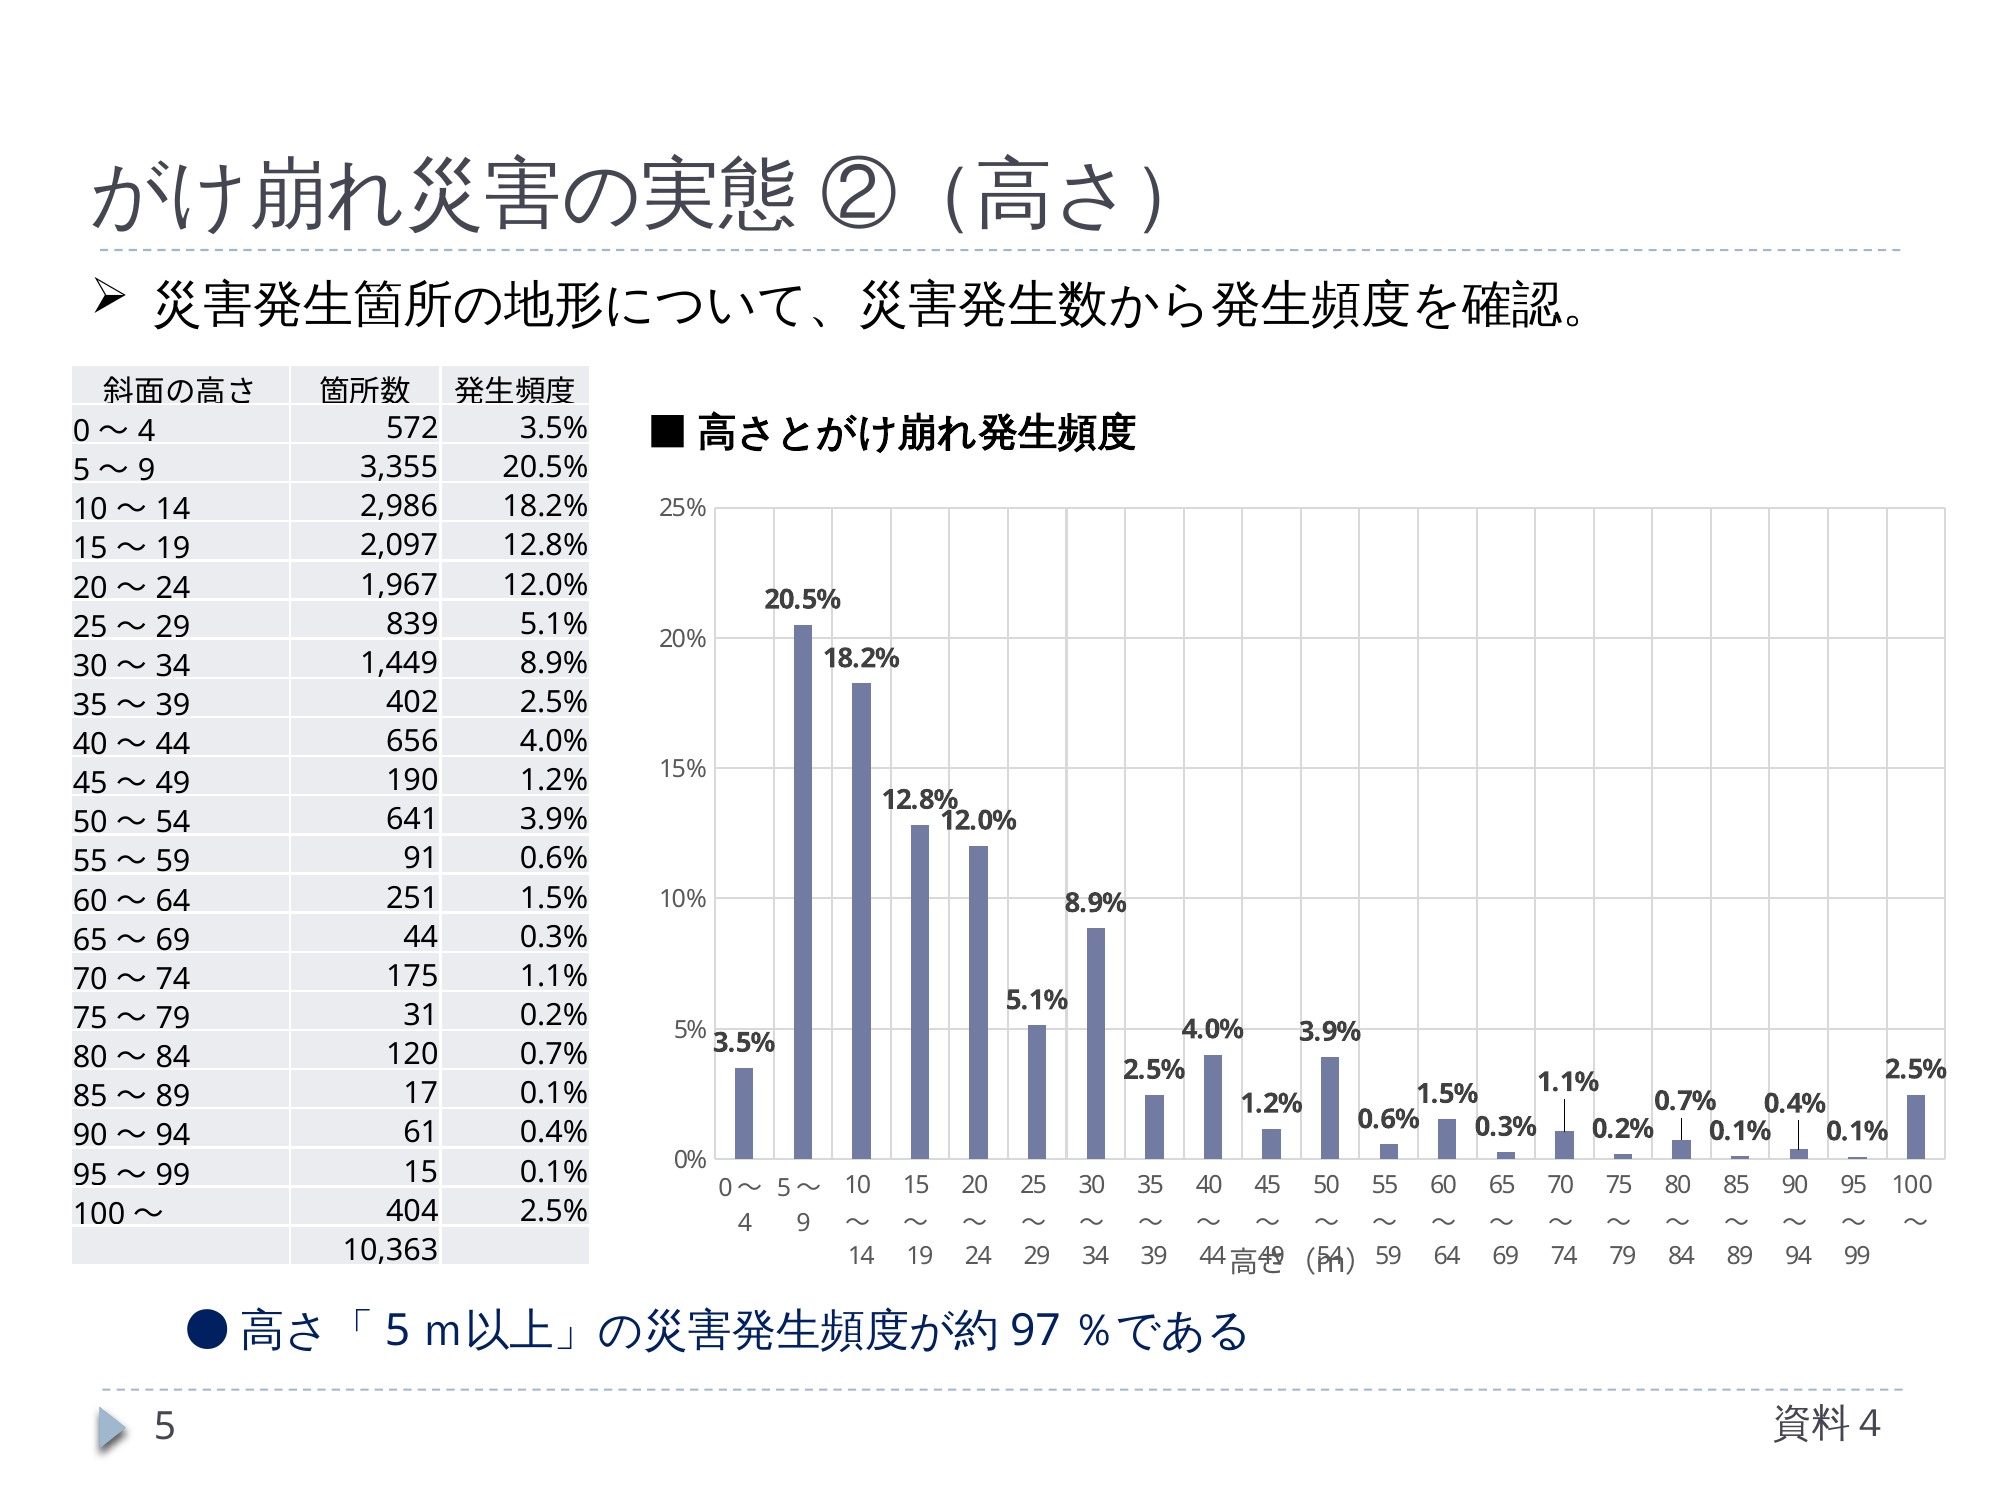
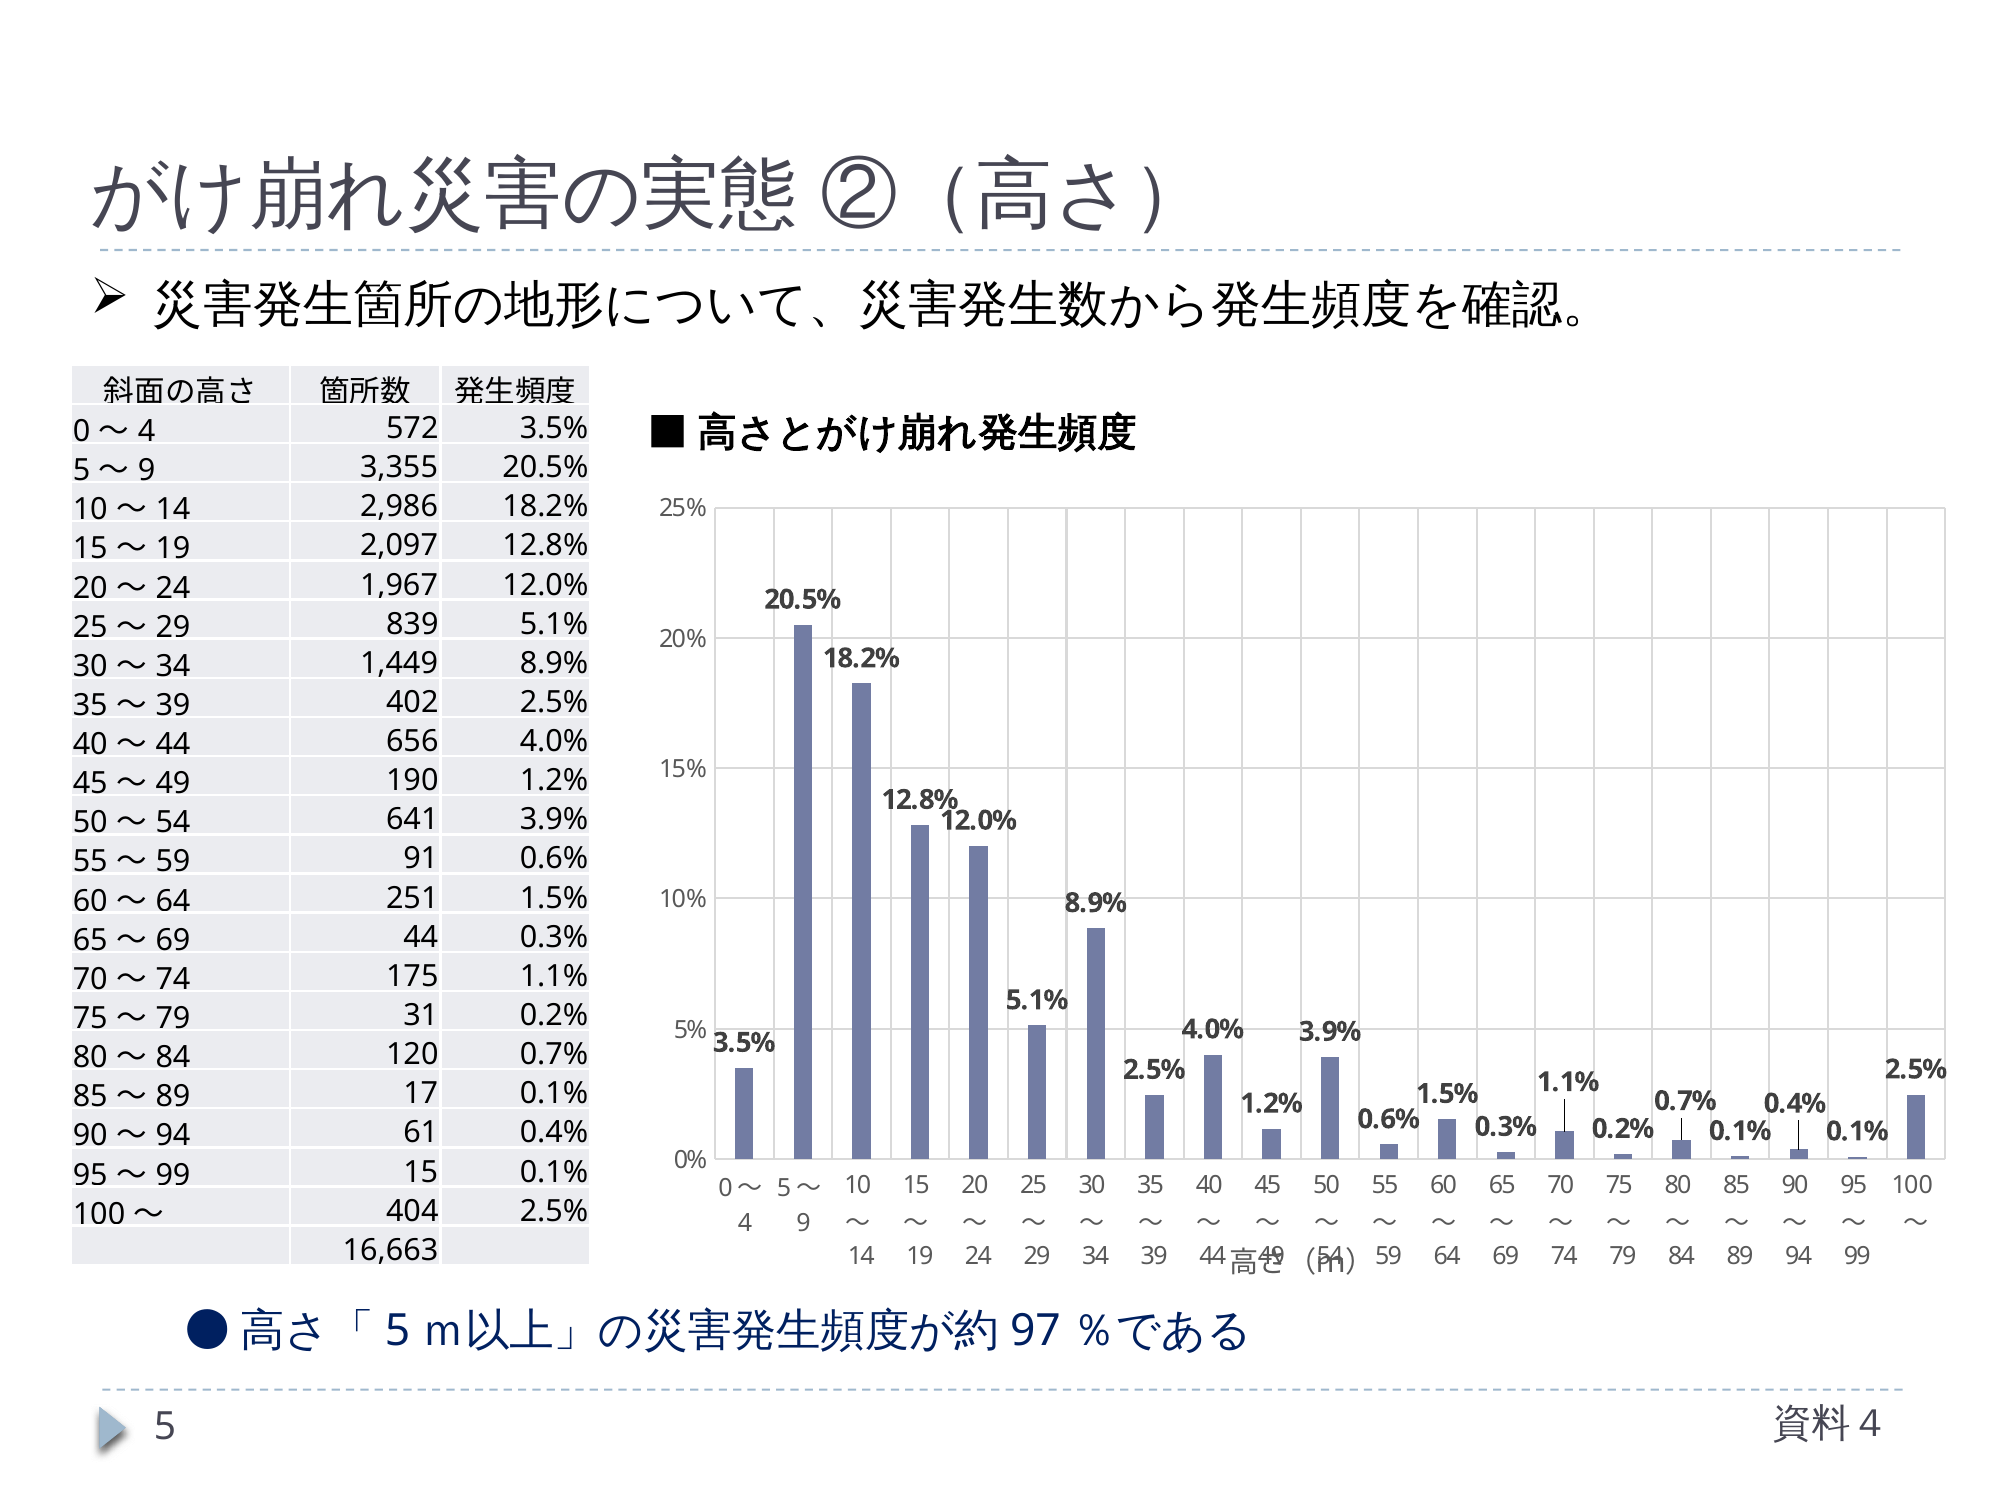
10,363: 10,363 -> 16,663
